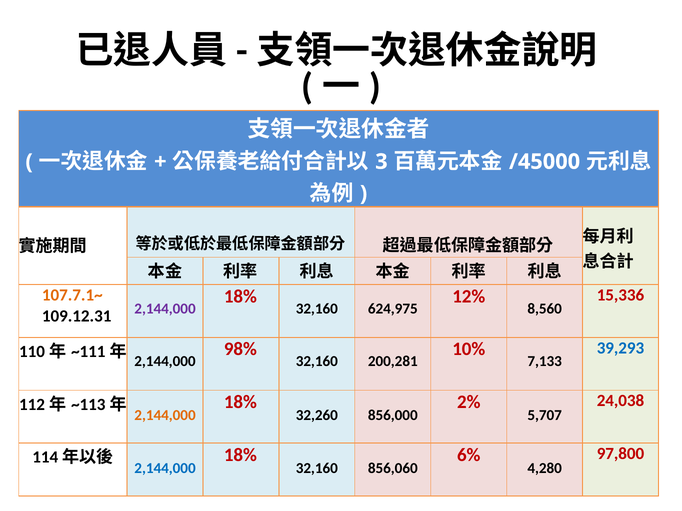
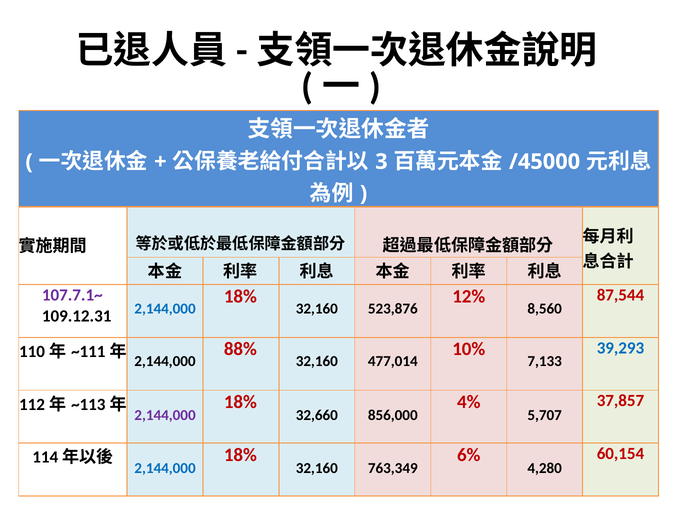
107.7.1~ colour: orange -> purple
15,336: 15,336 -> 87,544
624,975: 624,975 -> 523,876
2,144,000 at (165, 309) colour: purple -> blue
98%: 98% -> 88%
200,281: 200,281 -> 477,014
24,038: 24,038 -> 37,857
2%: 2% -> 4%
2,144,000 at (165, 416) colour: orange -> purple
32,260: 32,260 -> 32,660
97,800: 97,800 -> 60,154
856,060: 856,060 -> 763,349
